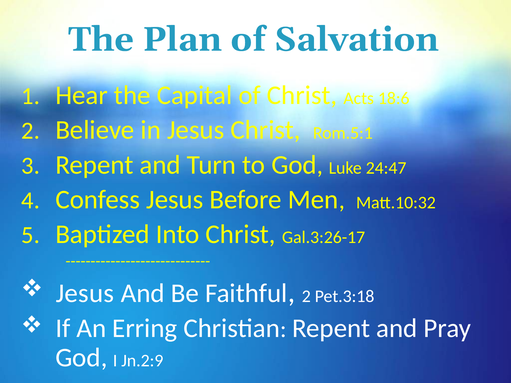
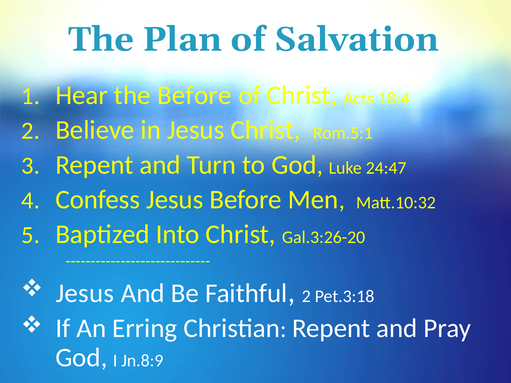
the Capital: Capital -> Before
18:6: 18:6 -> 18:4
Gal.3:26-17: Gal.3:26-17 -> Gal.3:26-20
Jn.2:9: Jn.2:9 -> Jn.8:9
